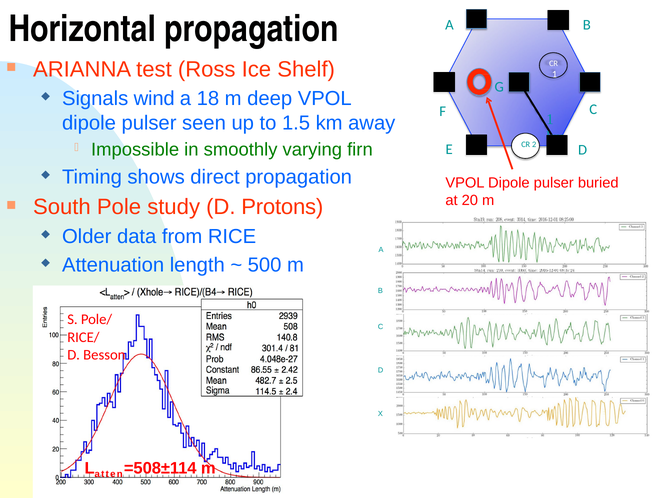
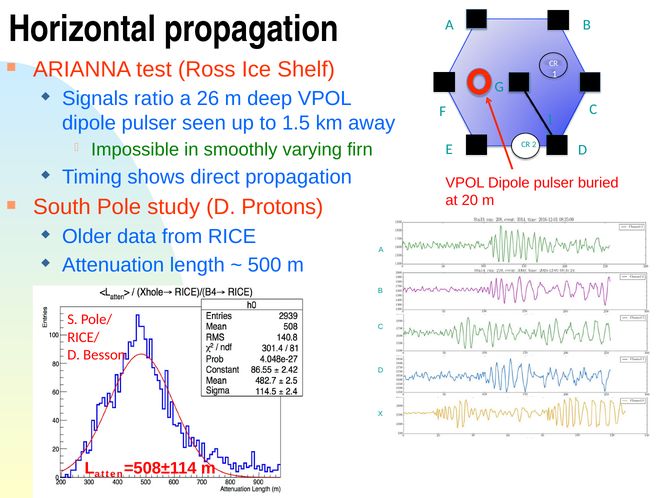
wind: wind -> ratio
18: 18 -> 26
